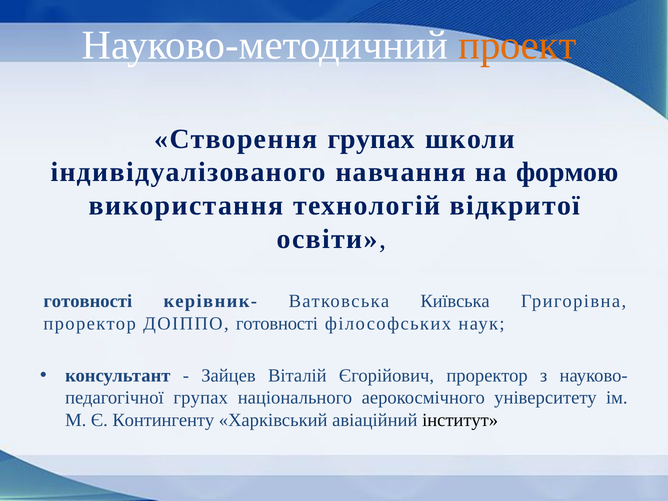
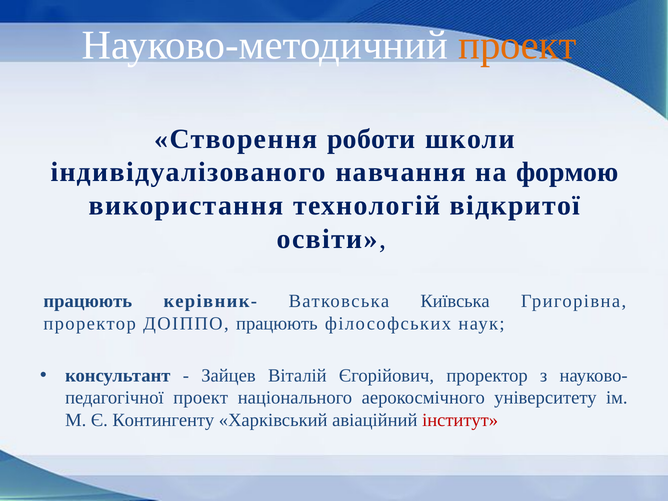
Створення групах: групах -> роботи
готовності at (88, 301): готовності -> працюють
ДОІППО готовності: готовності -> працюють
групах at (201, 398): групах -> проект
інститут colour: black -> red
